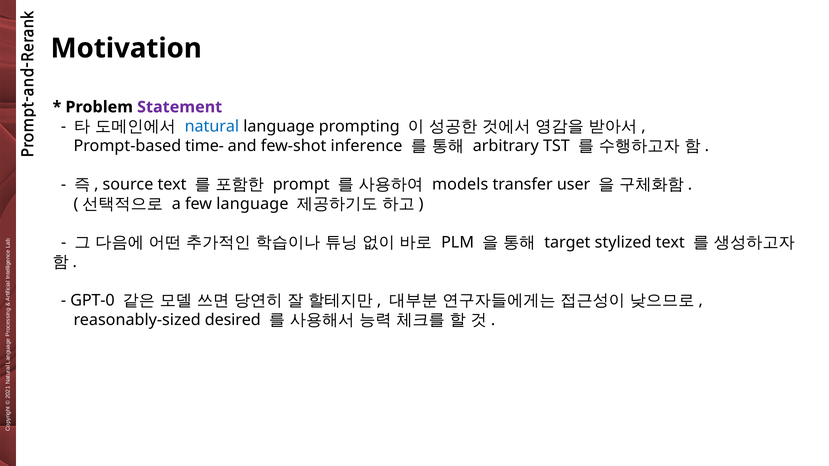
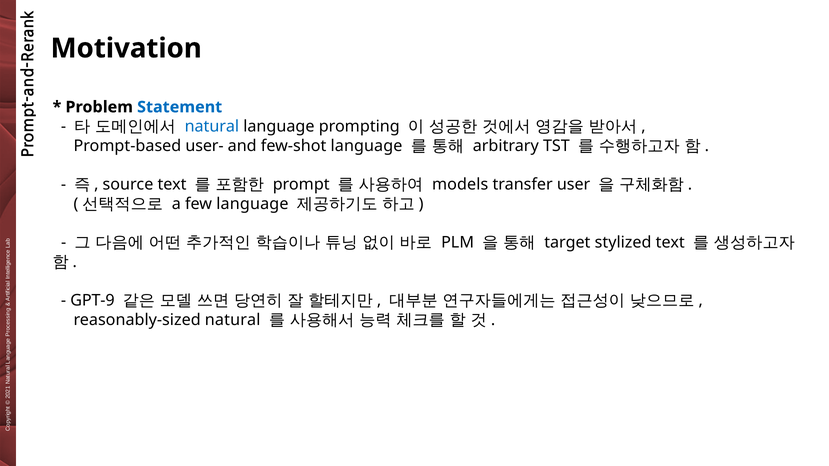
Statement colour: purple -> blue
time-: time- -> user-
few-shot inference: inference -> language
GPT-0: GPT-0 -> GPT-9
reasonably-sized desired: desired -> natural
